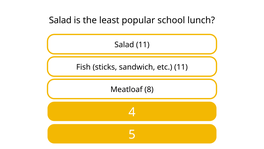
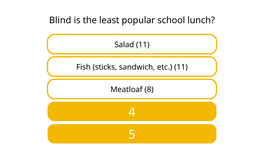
Salad at (60, 20): Salad -> Blind
